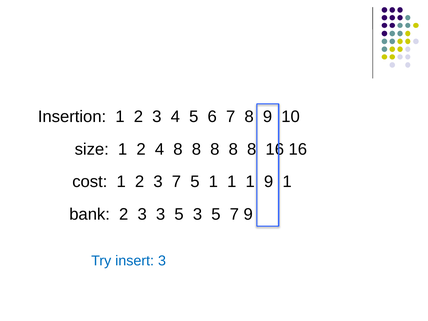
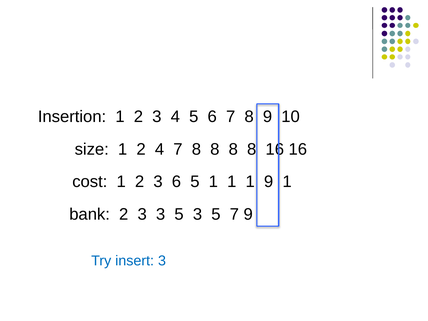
4 8: 8 -> 7
3 7: 7 -> 6
